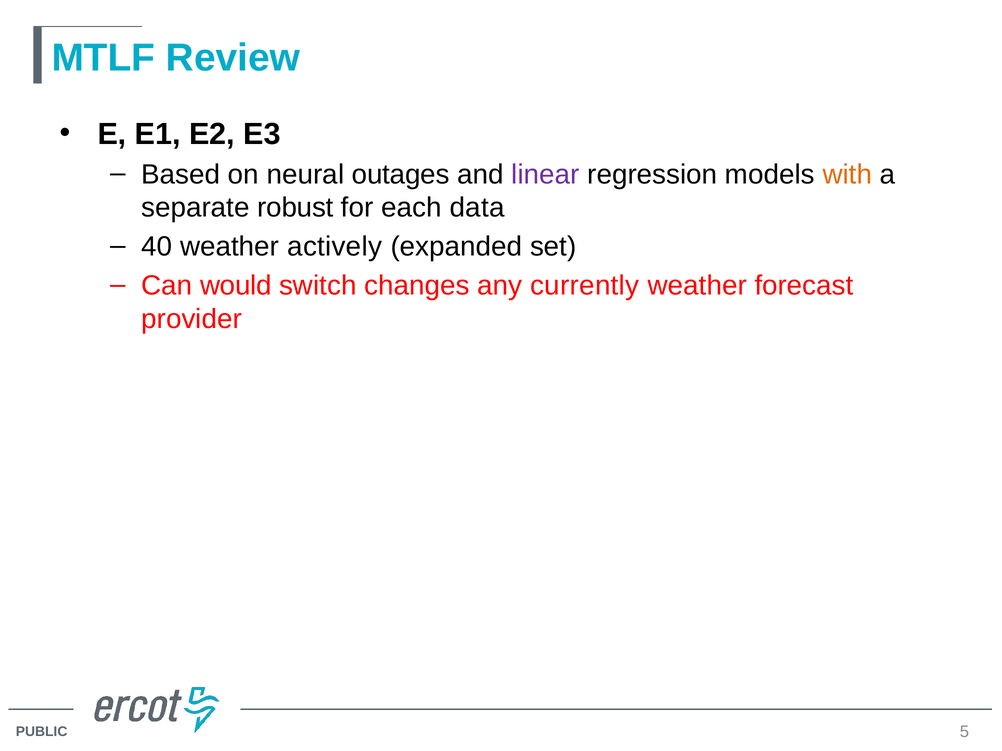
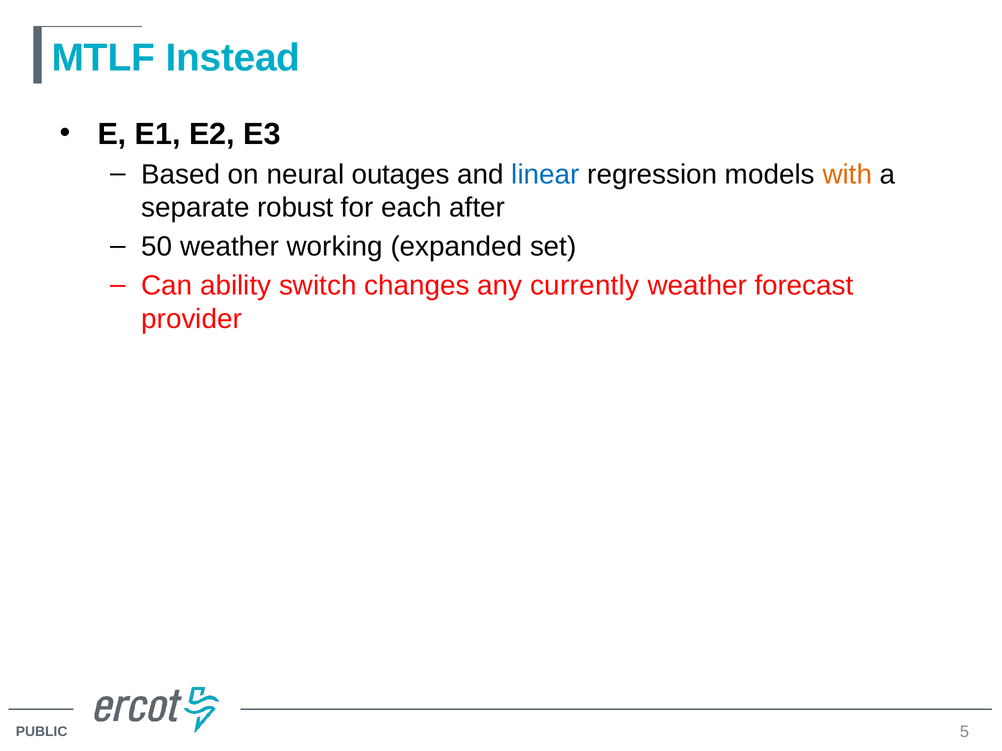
Review: Review -> Instead
linear colour: purple -> blue
data: data -> after
40: 40 -> 50
actively: actively -> working
would: would -> ability
